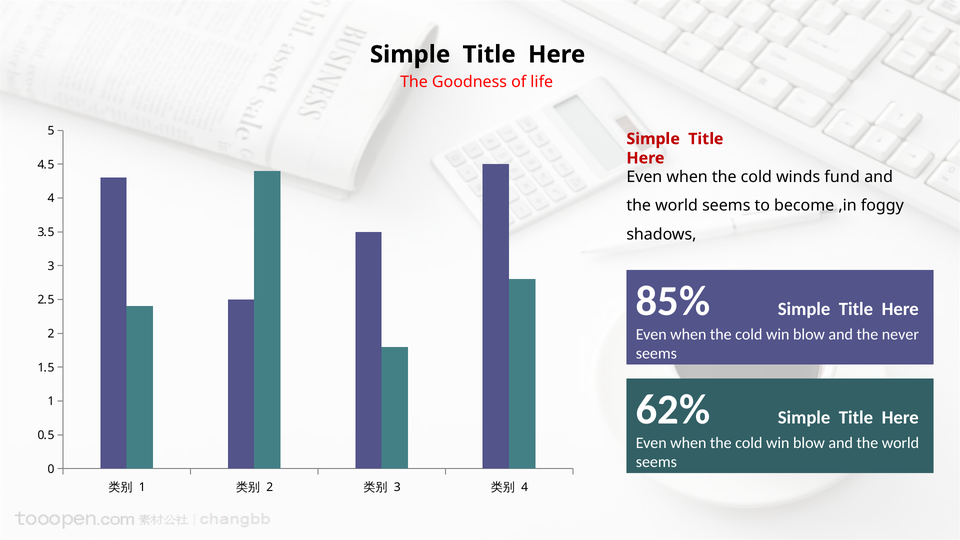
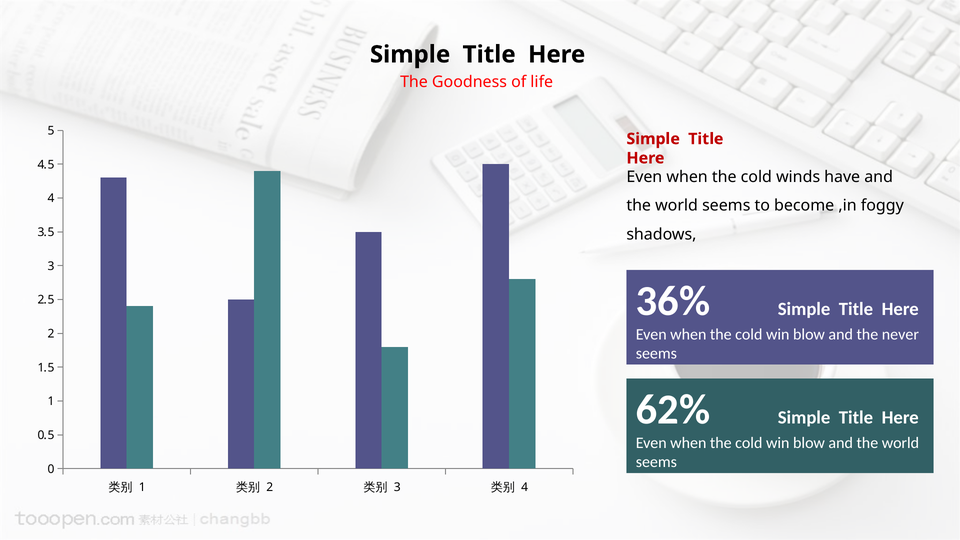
fund: fund -> have
85%: 85% -> 36%
